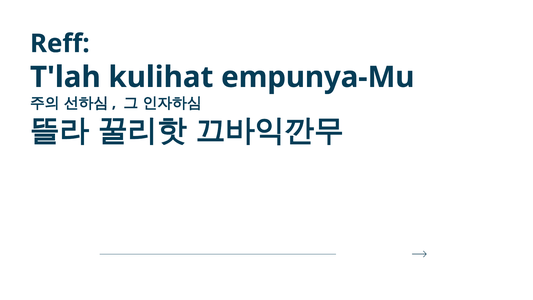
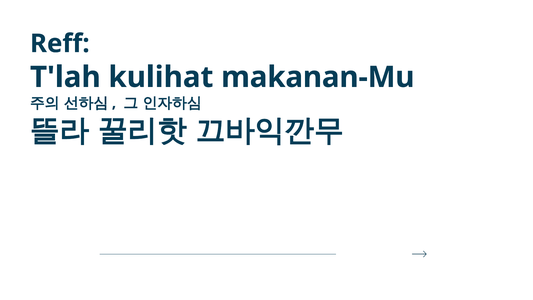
empunya-Mu: empunya-Mu -> makanan-Mu
